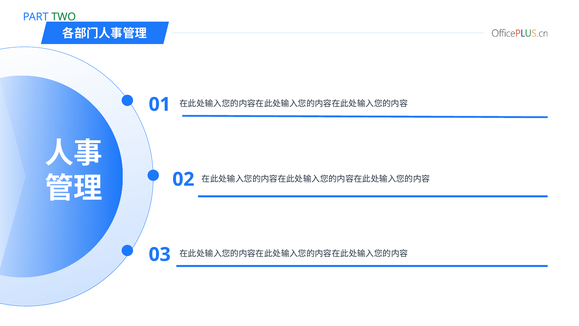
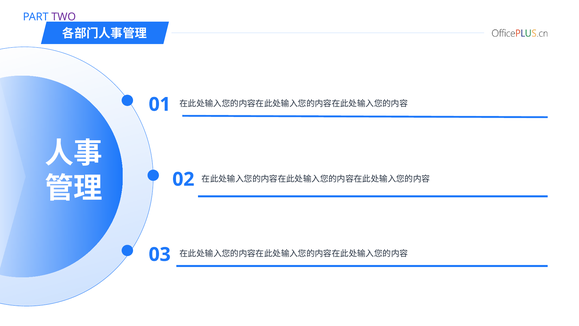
TWO colour: green -> purple
